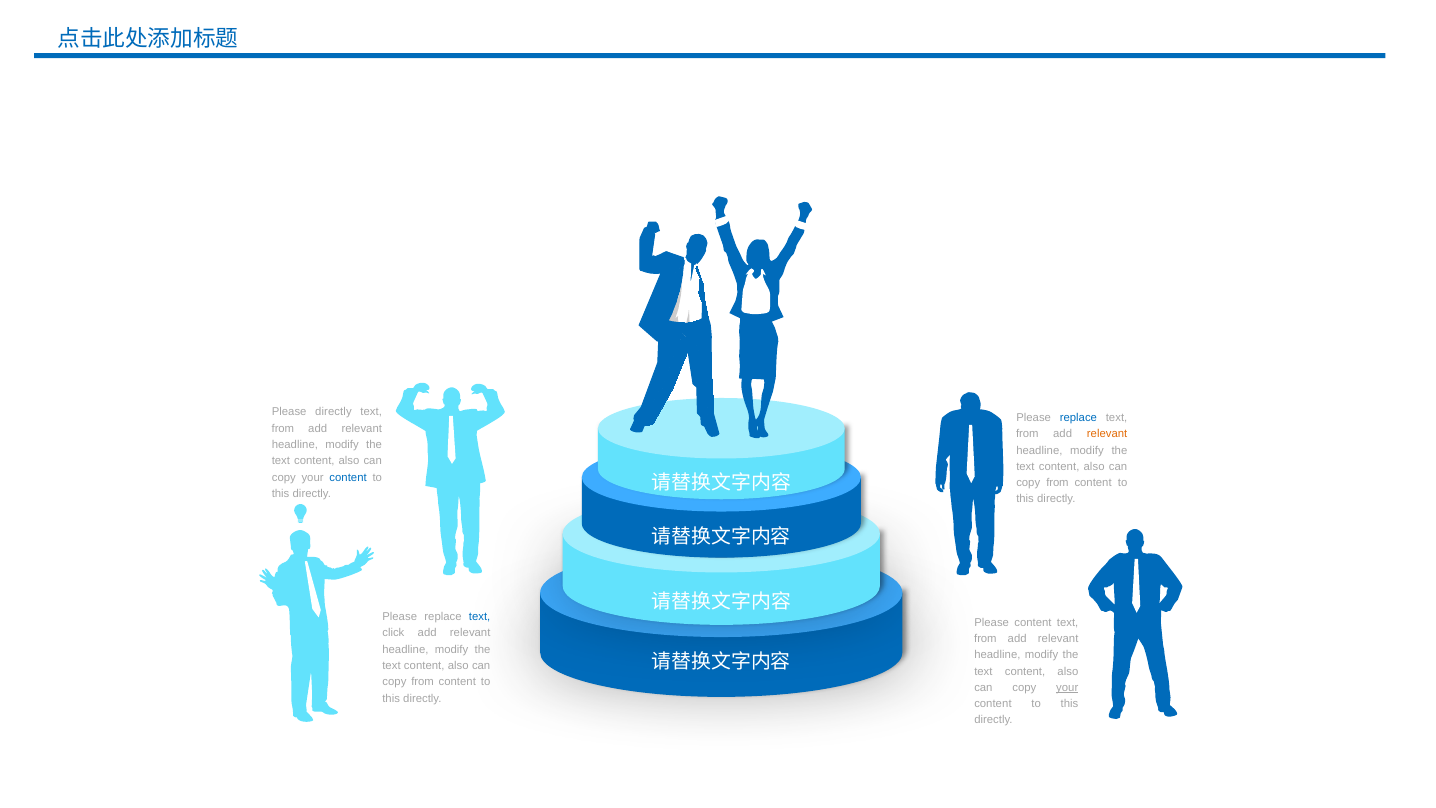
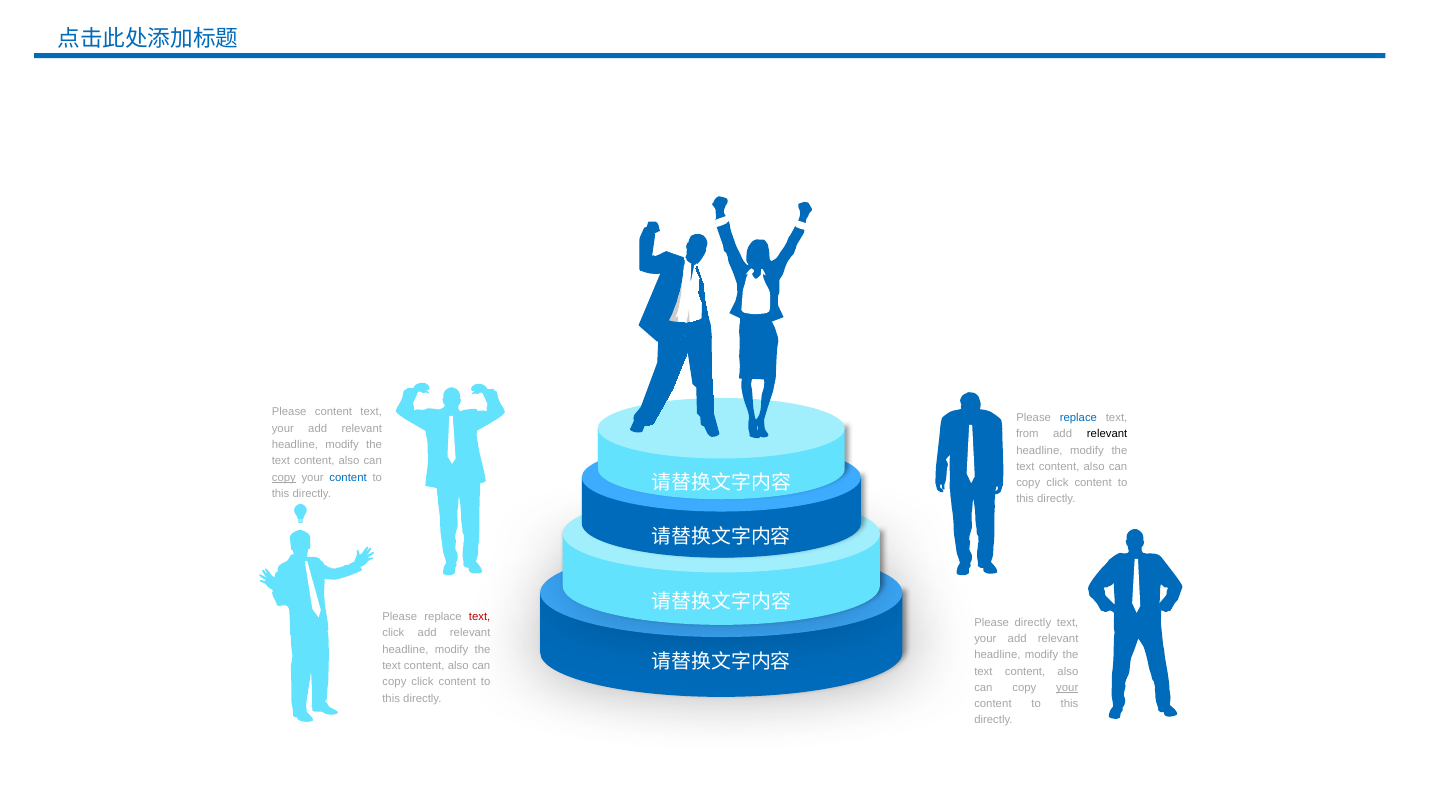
Please directly: directly -> content
from at (283, 428): from -> your
relevant at (1107, 434) colour: orange -> black
copy at (284, 477) underline: none -> present
from at (1057, 483): from -> click
text at (480, 617) colour: blue -> red
Please content: content -> directly
from at (985, 638): from -> your
from at (423, 682): from -> click
